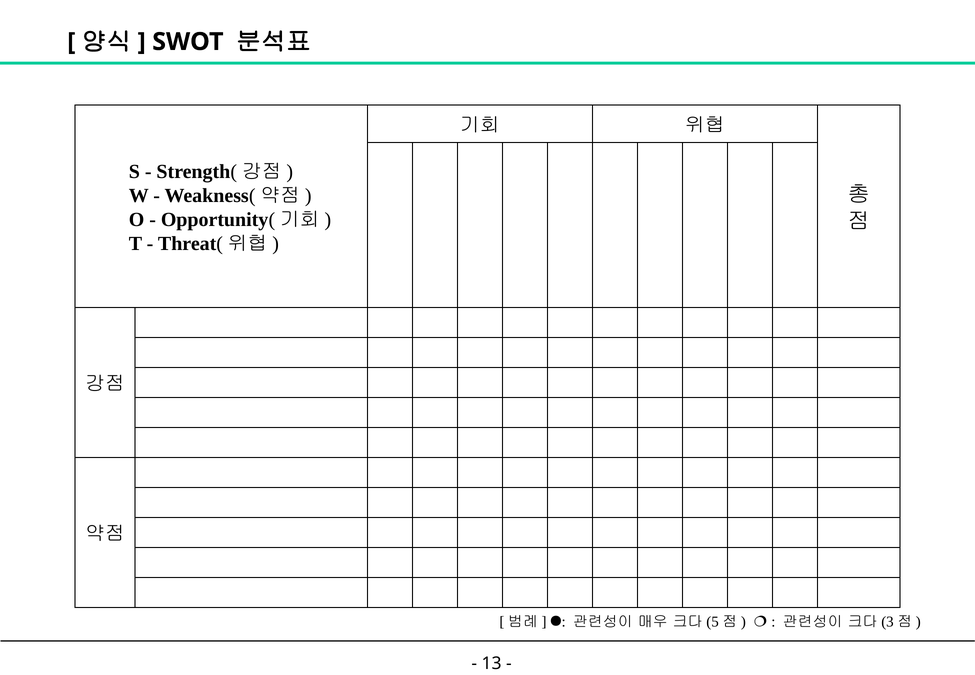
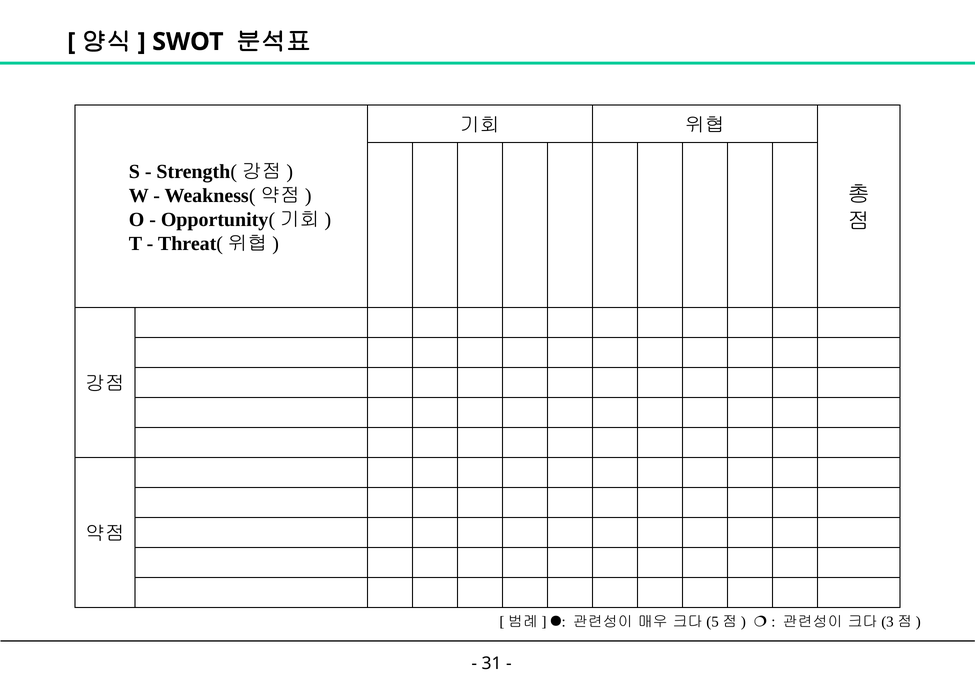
13: 13 -> 31
